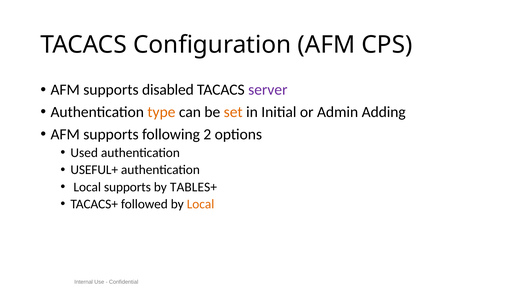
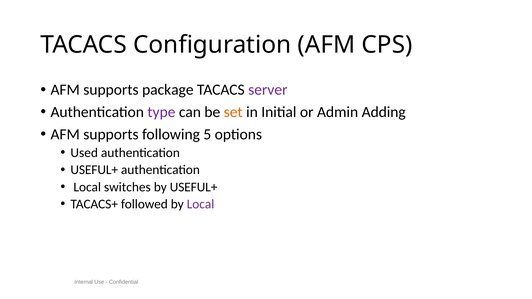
disabled: disabled -> package
type colour: orange -> purple
2: 2 -> 5
Local supports: supports -> switches
by TABLES+: TABLES+ -> USEFUL+
Local at (201, 204) colour: orange -> purple
